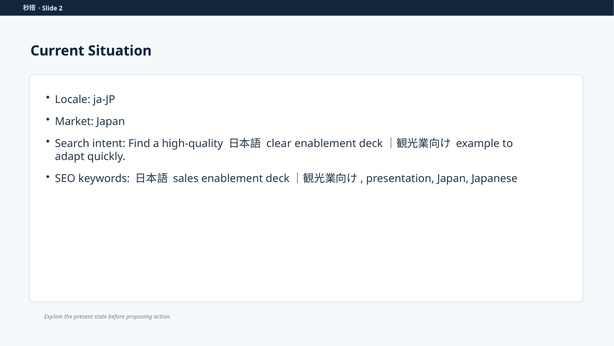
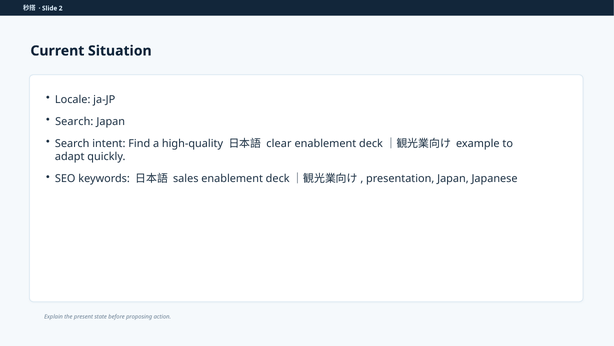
Market at (74, 121): Market -> Search
